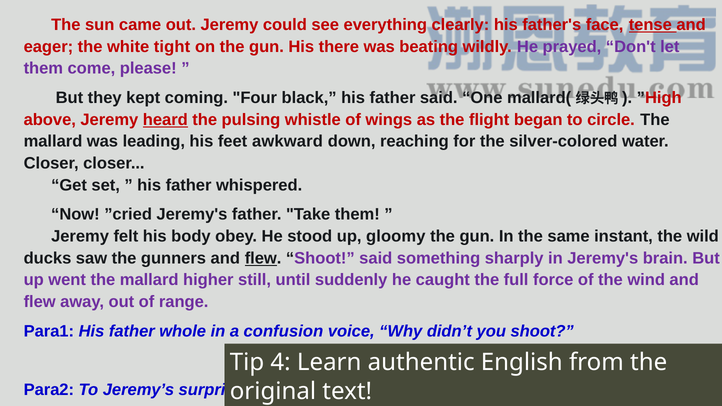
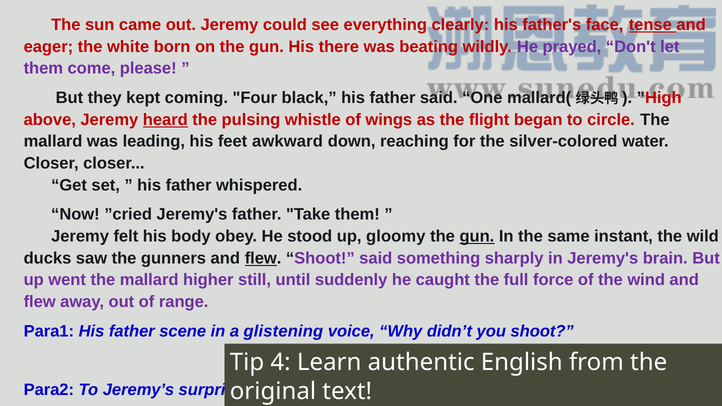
tight: tight -> born
gun at (477, 236) underline: none -> present
whole: whole -> scene
confusion: confusion -> glistening
